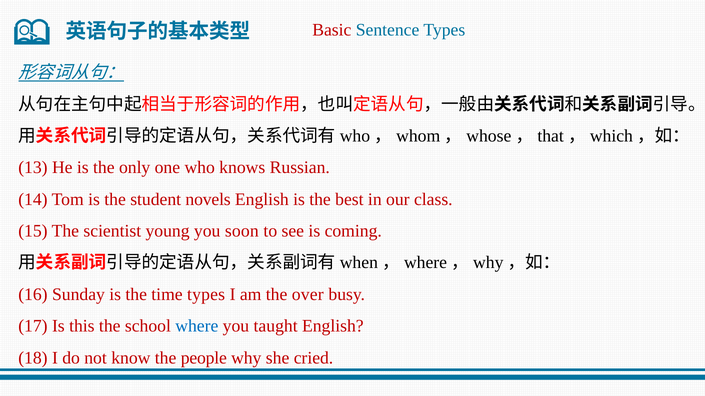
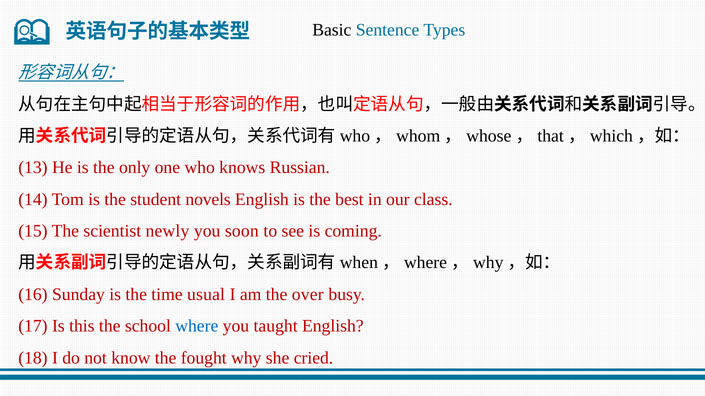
Basic colour: red -> black
young: young -> newly
time types: types -> usual
people: people -> fought
